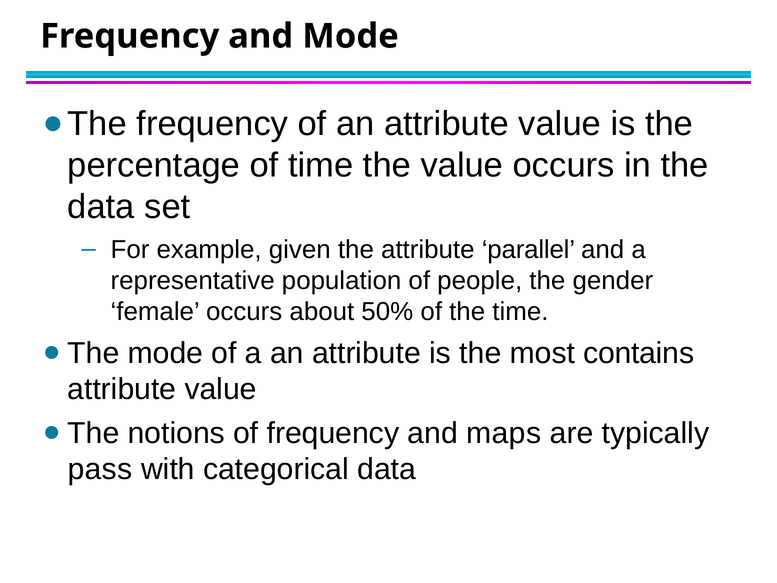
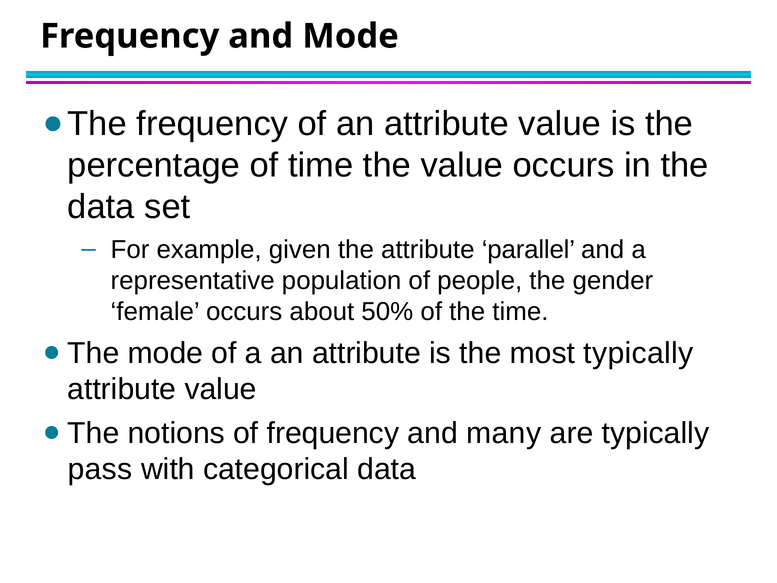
most contains: contains -> typically
maps: maps -> many
